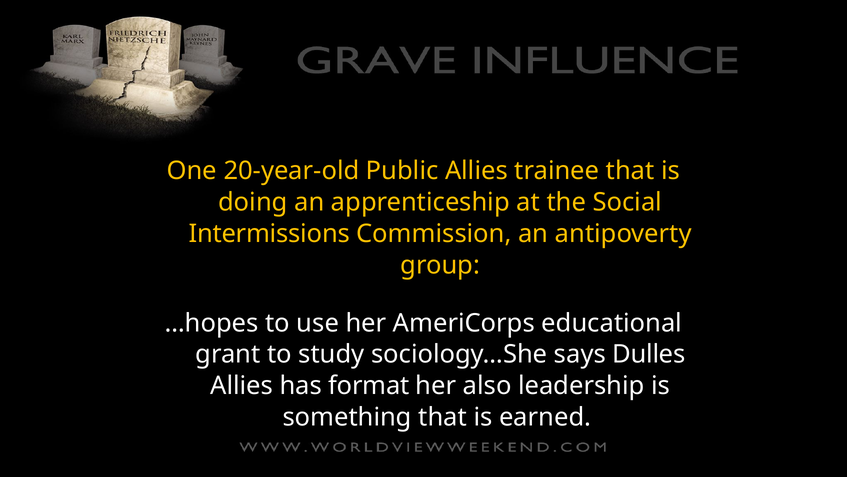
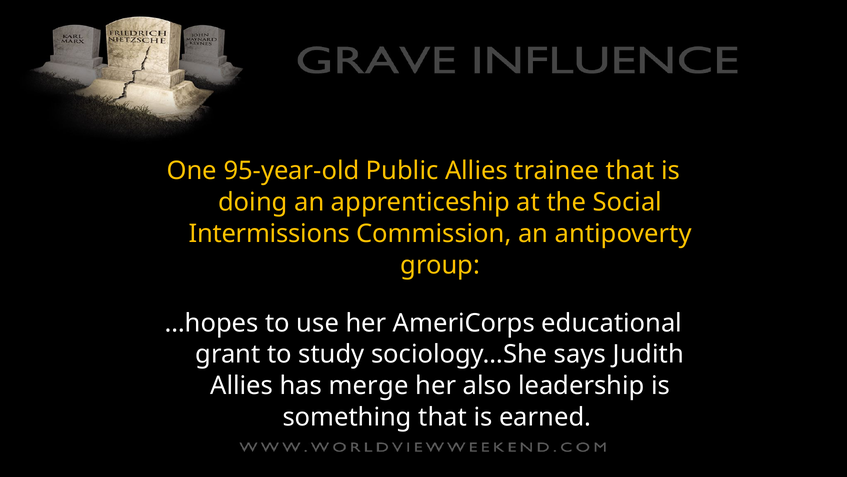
20-year-old: 20-year-old -> 95-year-old
Dulles: Dulles -> Judith
format: format -> merge
